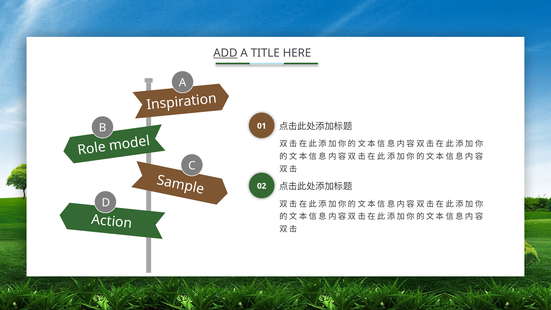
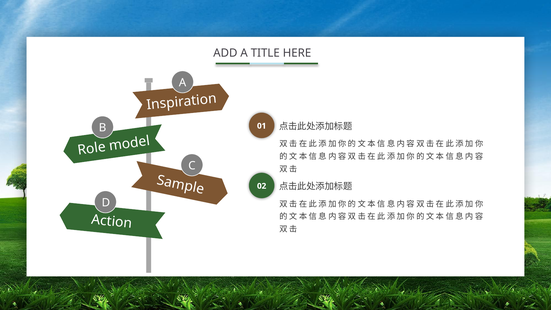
ADD underline: present -> none
